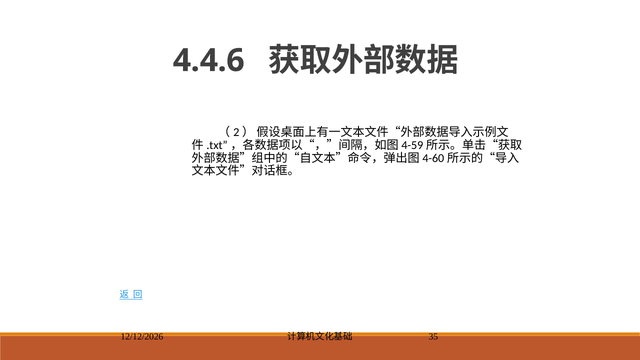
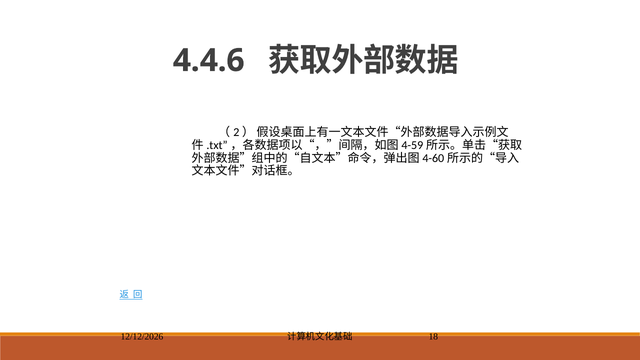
35: 35 -> 18
